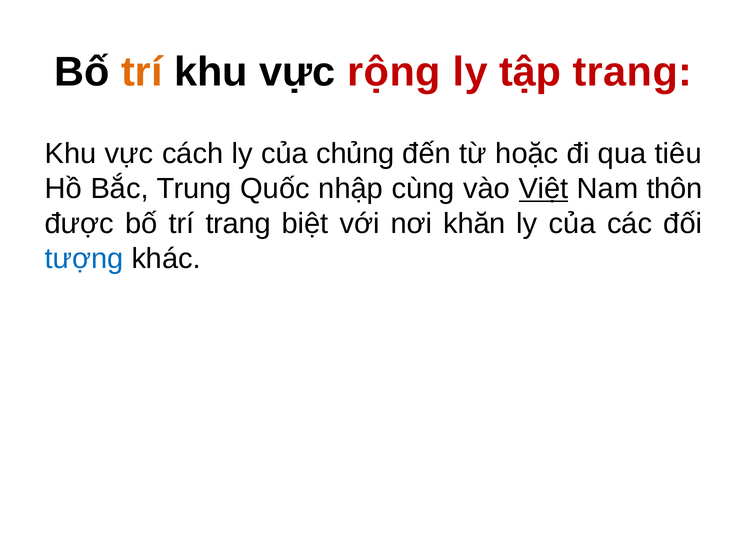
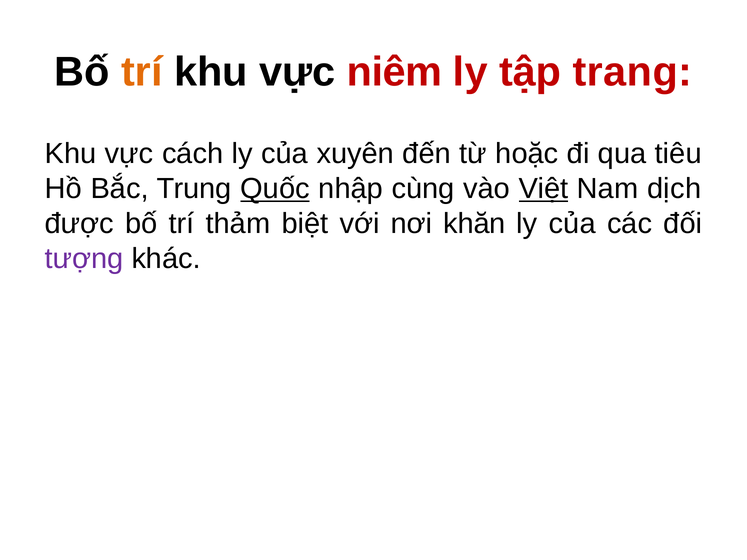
rộng: rộng -> niêm
chủng: chủng -> xuyên
Quốc underline: none -> present
thôn: thôn -> dịch
trí trang: trang -> thảm
tượng colour: blue -> purple
